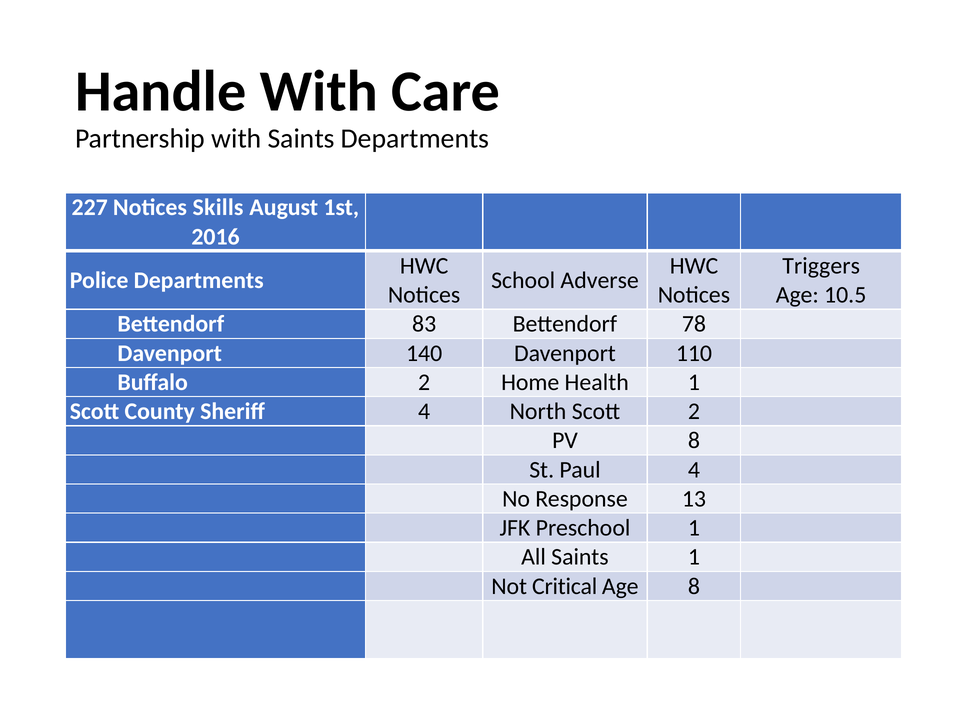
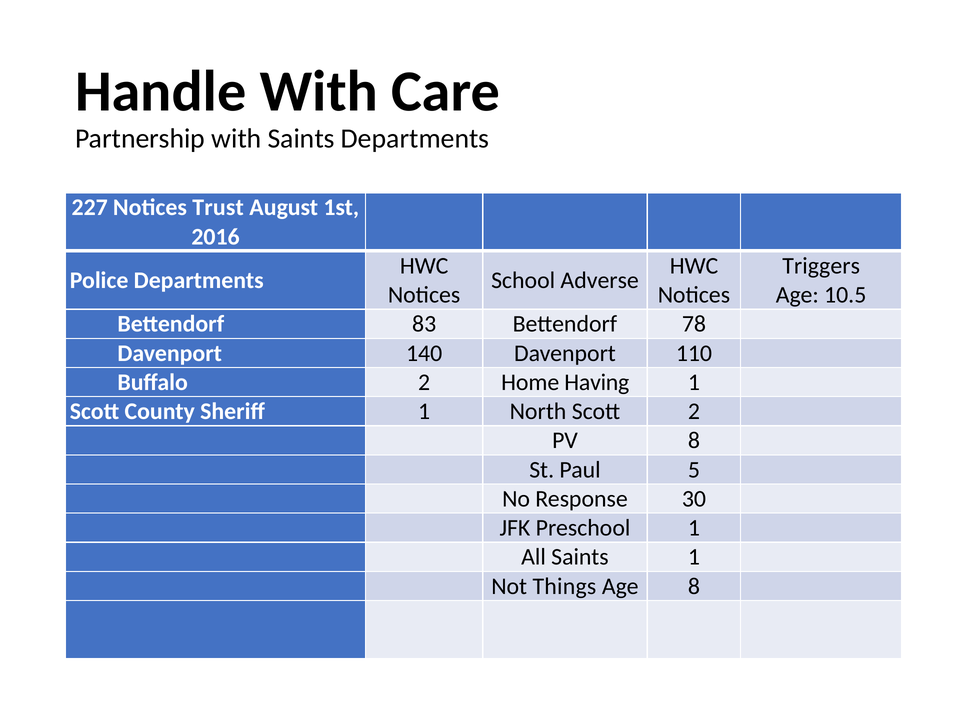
Skills: Skills -> Trust
Health: Health -> Having
Sheriff 4: 4 -> 1
Paul 4: 4 -> 5
13: 13 -> 30
Critical: Critical -> Things
